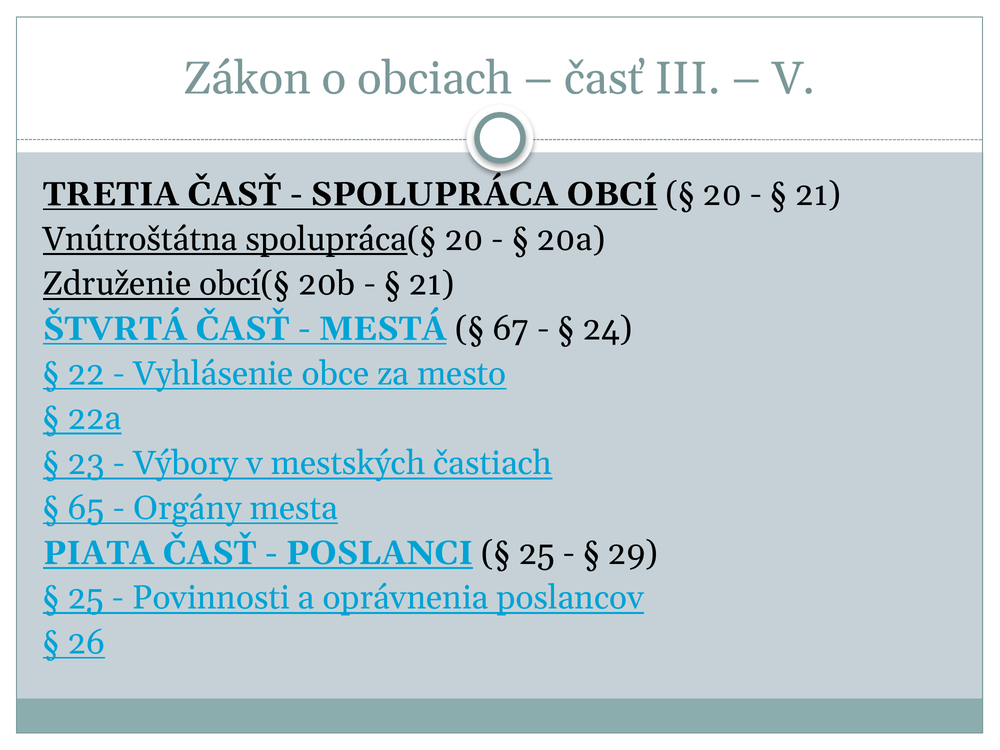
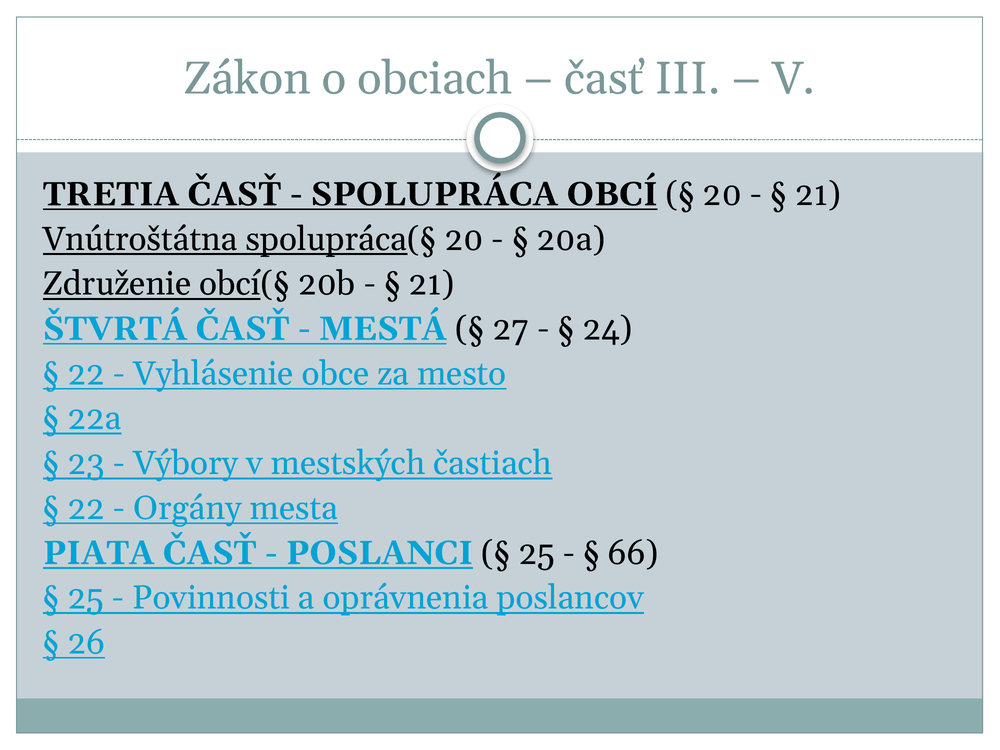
67: 67 -> 27
65 at (86, 508): 65 -> 22
29: 29 -> 66
